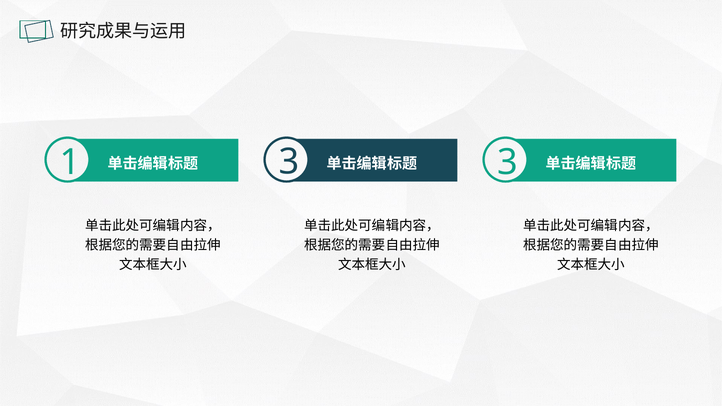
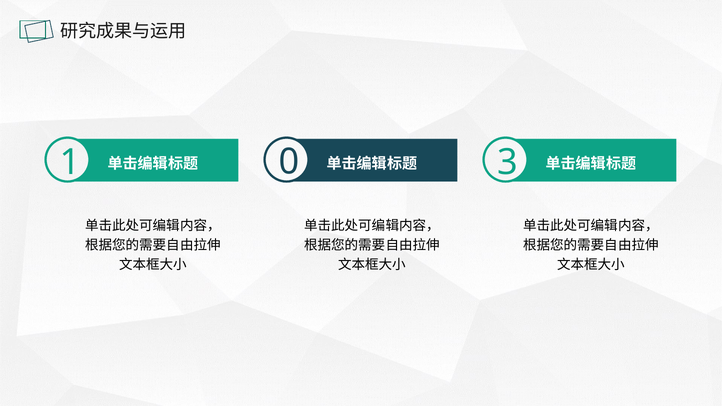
1 3: 3 -> 0
